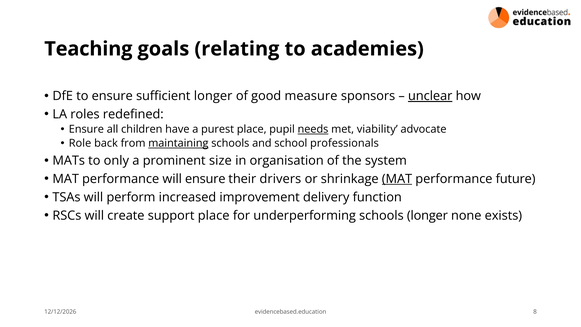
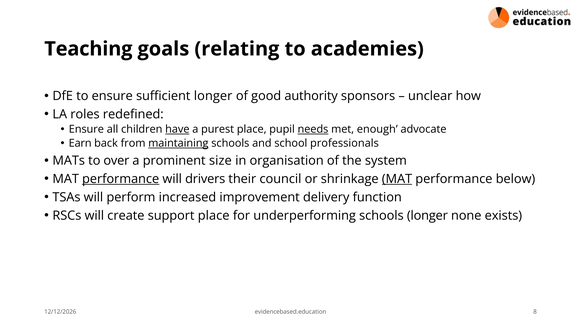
measure: measure -> authority
unclear underline: present -> none
have underline: none -> present
viability: viability -> enough
Role: Role -> Earn
only: only -> over
performance at (121, 179) underline: none -> present
will ensure: ensure -> drivers
drivers: drivers -> council
future: future -> below
